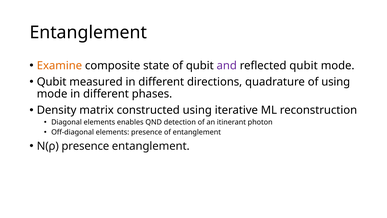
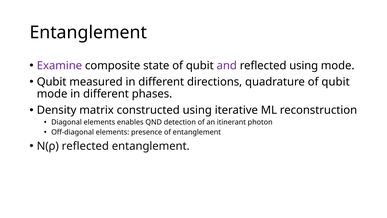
Examine colour: orange -> purple
reflected qubit: qubit -> using
quadrature of using: using -> qubit
N(ρ presence: presence -> reflected
